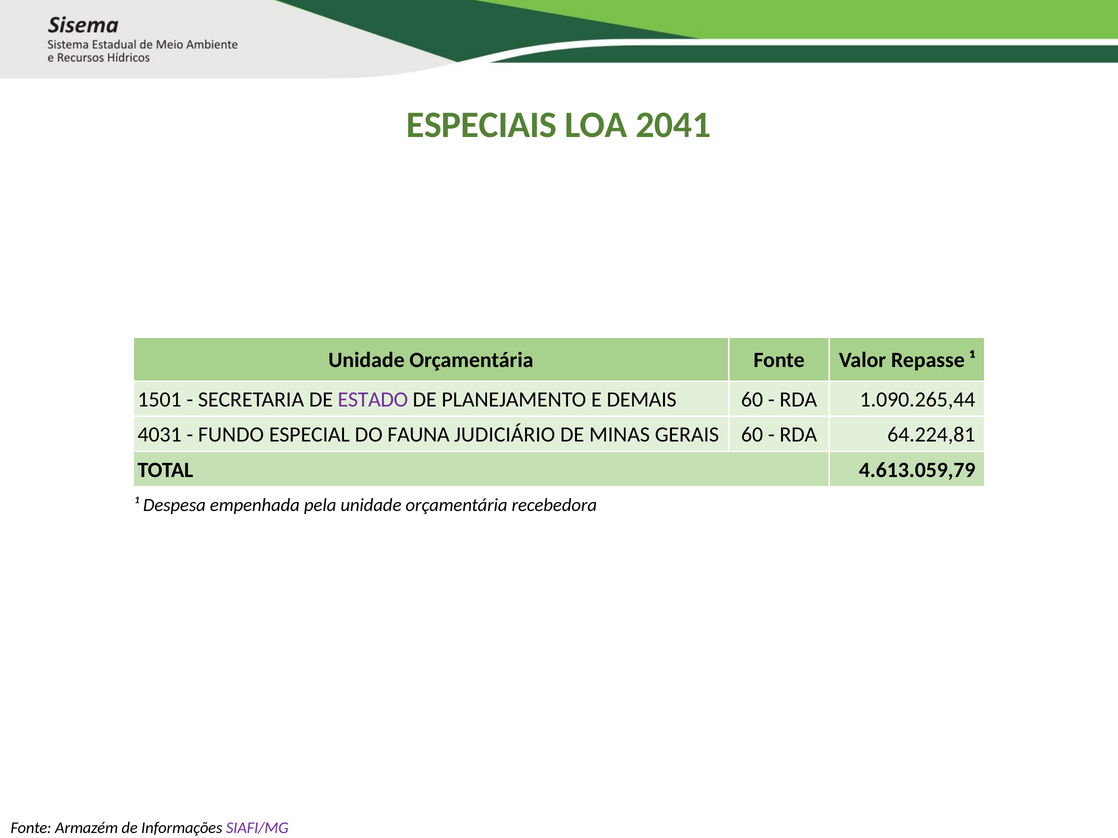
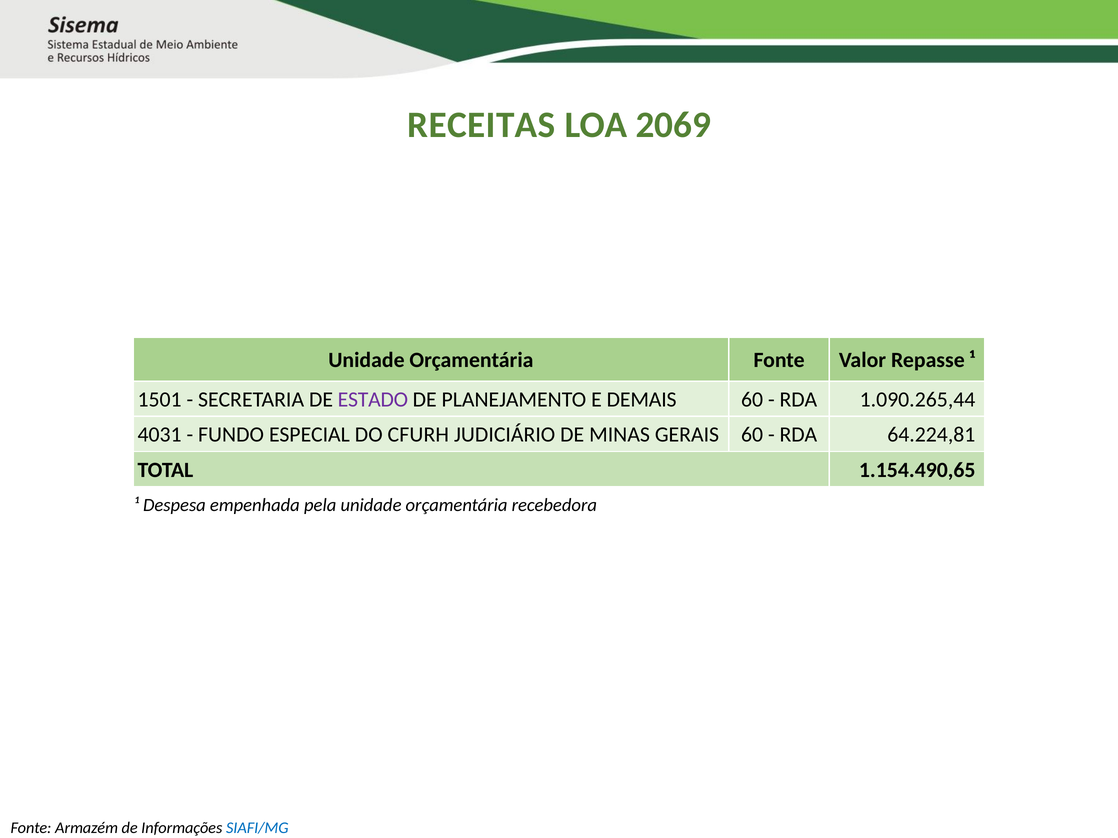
ESPECIAIS: ESPECIAIS -> RECEITAS
2041: 2041 -> 2069
FAUNA: FAUNA -> CFURH
4.613.059,79: 4.613.059,79 -> 1.154.490,65
SIAFI/MG colour: purple -> blue
